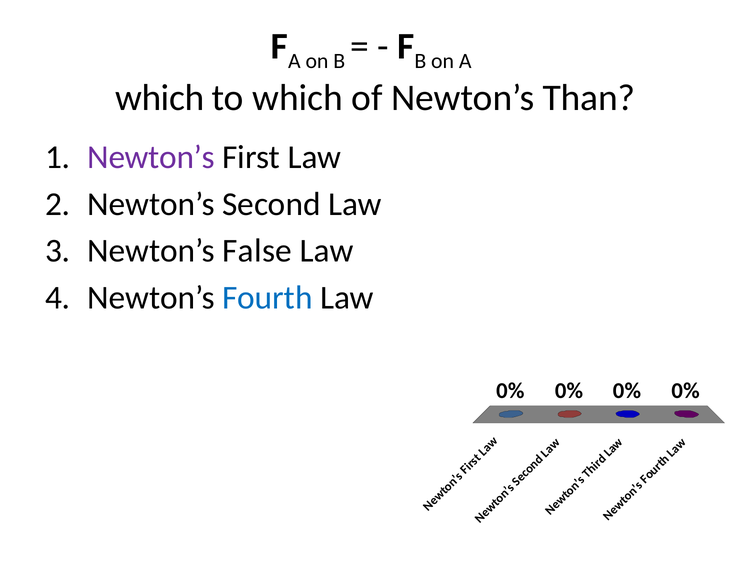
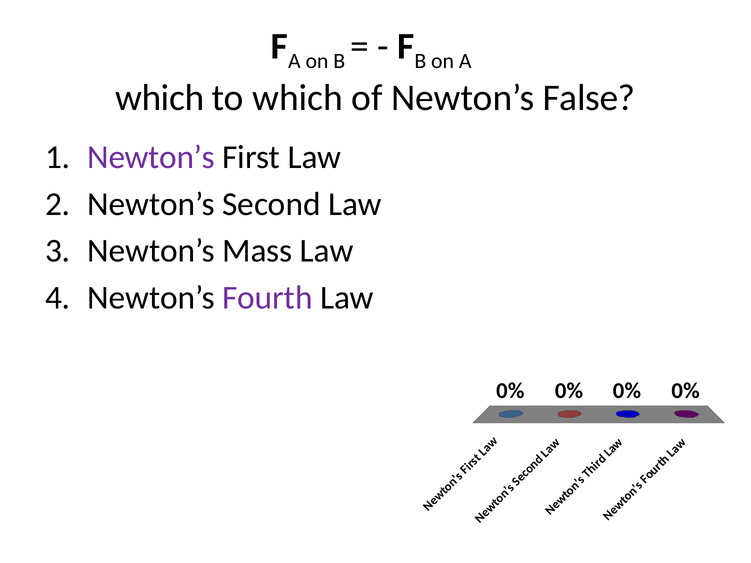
Than: Than -> False
False: False -> Mass
Fourth colour: blue -> purple
